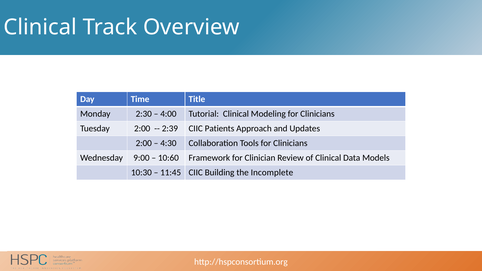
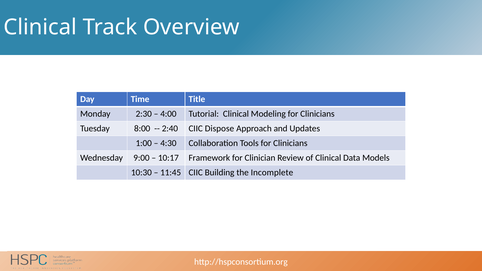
Tuesday 2:00: 2:00 -> 8:00
2:39: 2:39 -> 2:40
Patients: Patients -> Dispose
2:00 at (144, 143): 2:00 -> 1:00
10:60: 10:60 -> 10:17
